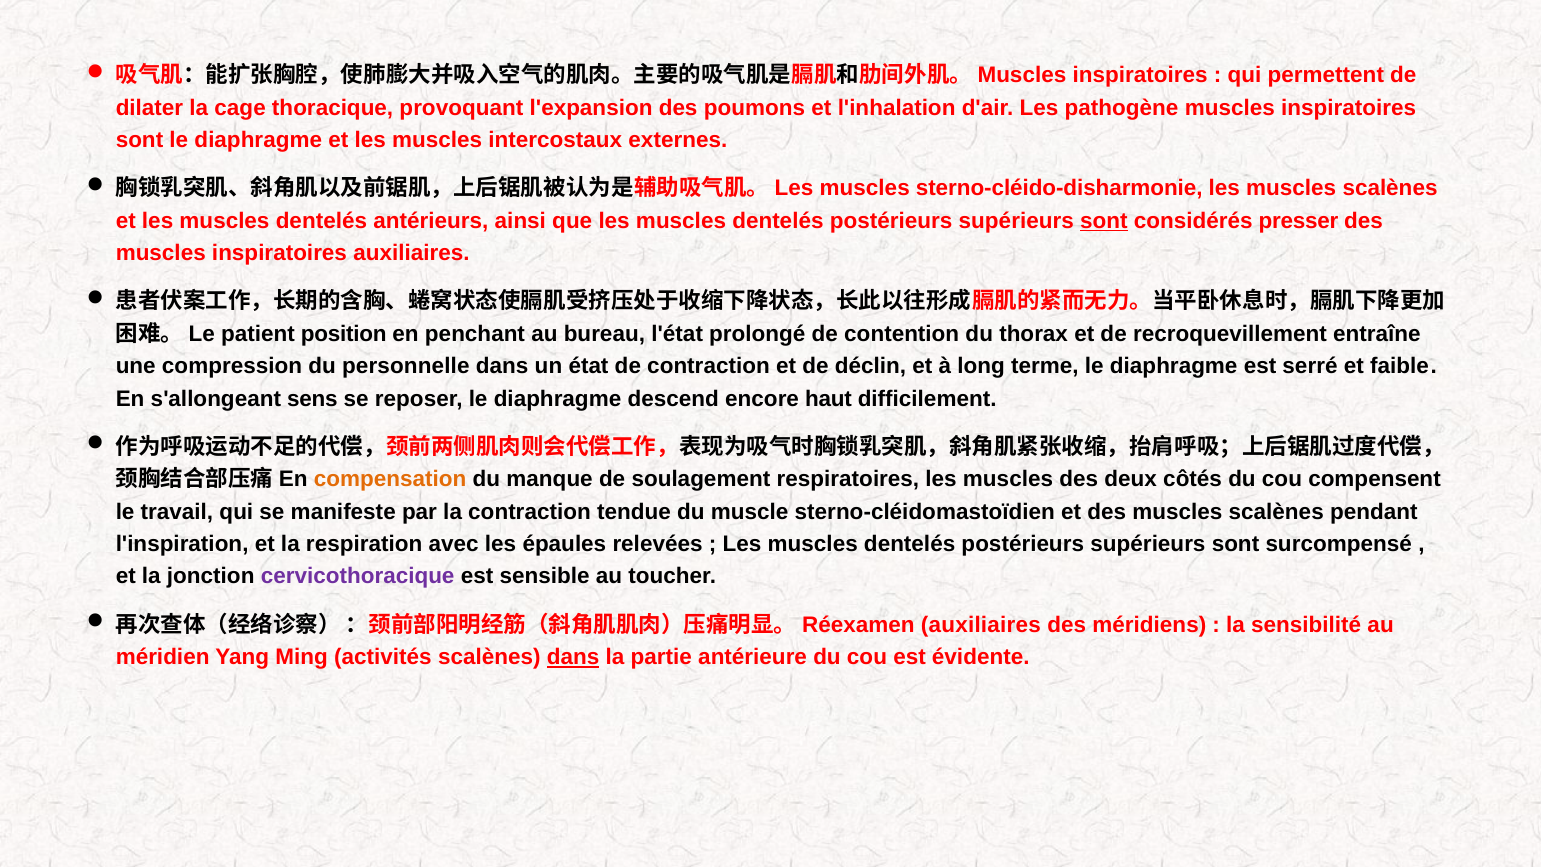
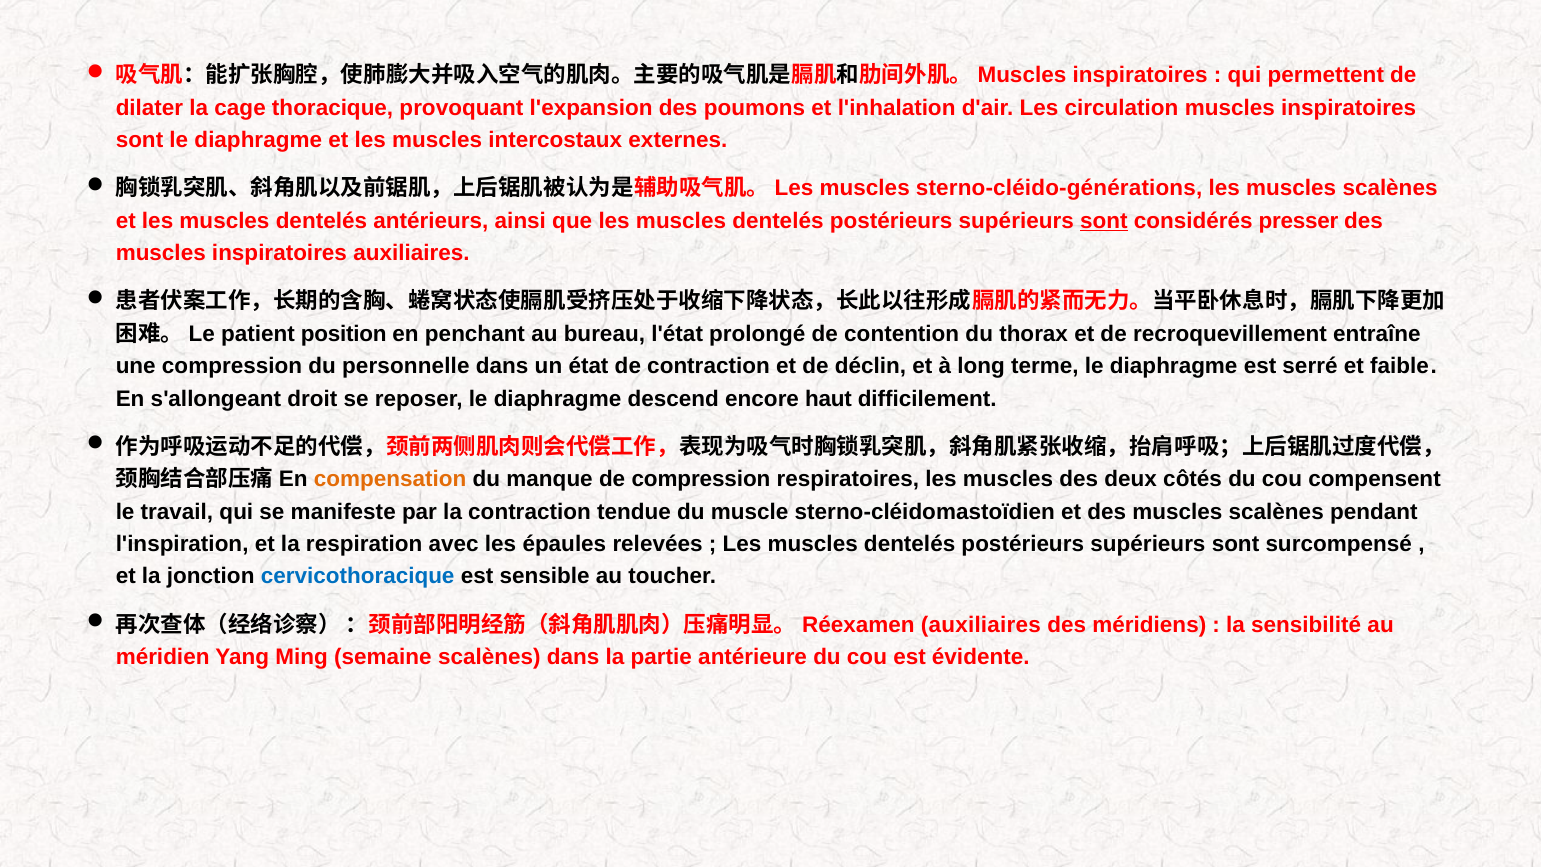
pathogène: pathogène -> circulation
sterno-cléido-disharmonie: sterno-cléido-disharmonie -> sterno-cléido-générations
sens: sens -> droit
de soulagement: soulagement -> compression
cervicothoracique colour: purple -> blue
activités: activités -> semaine
dans at (573, 657) underline: present -> none
